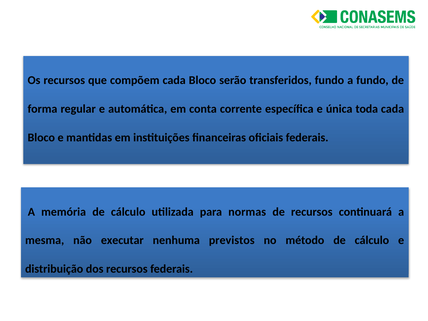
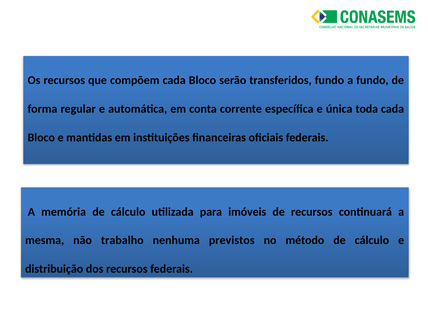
normas: normas -> imóveis
executar: executar -> trabalho
